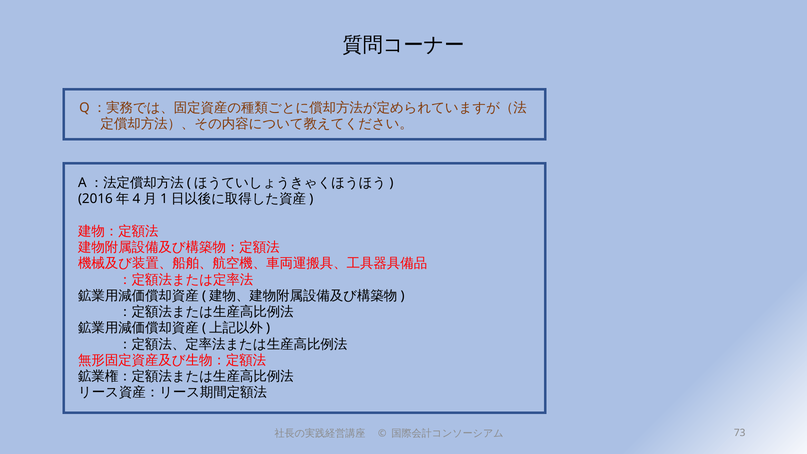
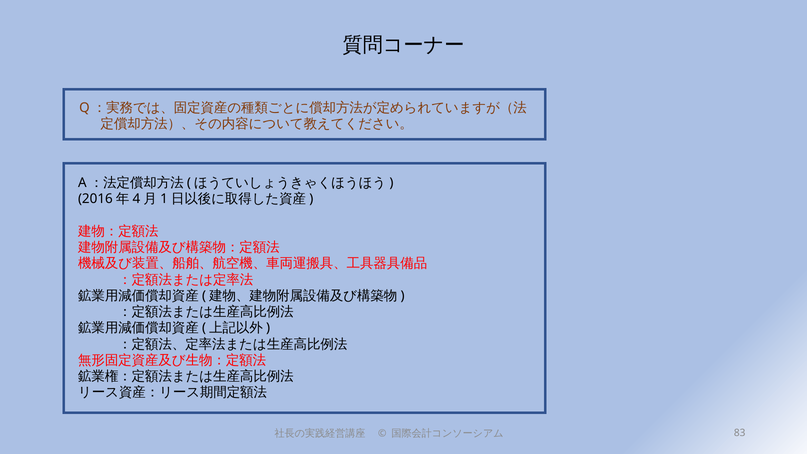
73: 73 -> 83
